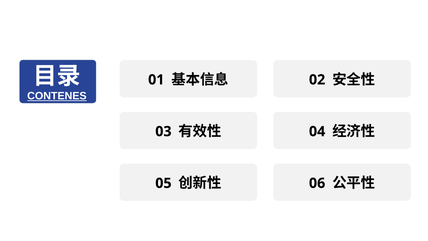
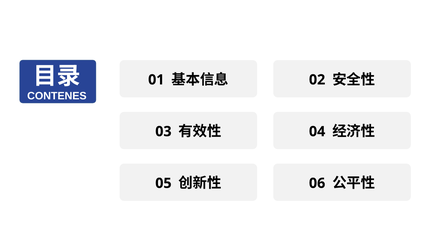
CONTENES underline: present -> none
